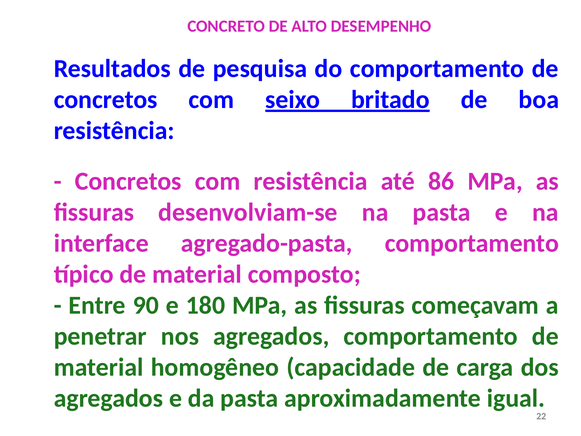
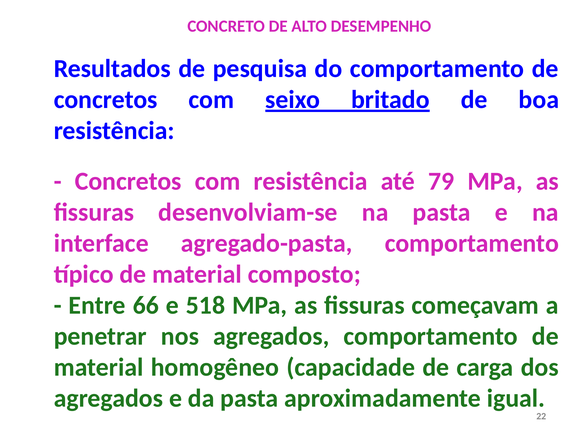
86: 86 -> 79
90: 90 -> 66
180: 180 -> 518
